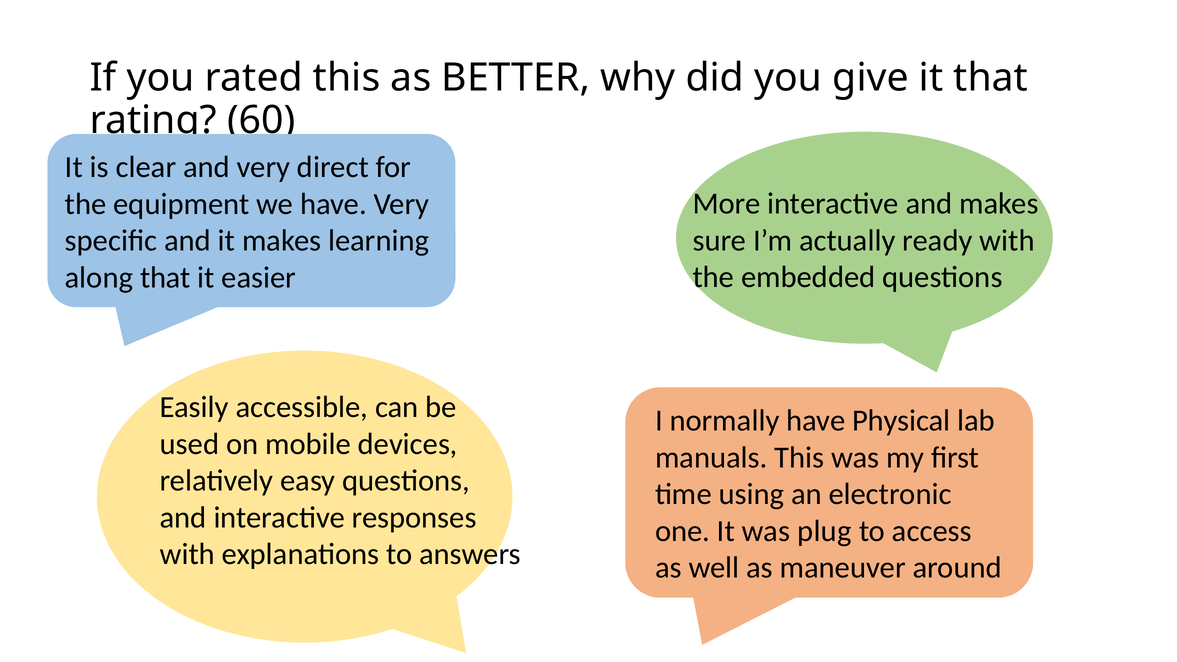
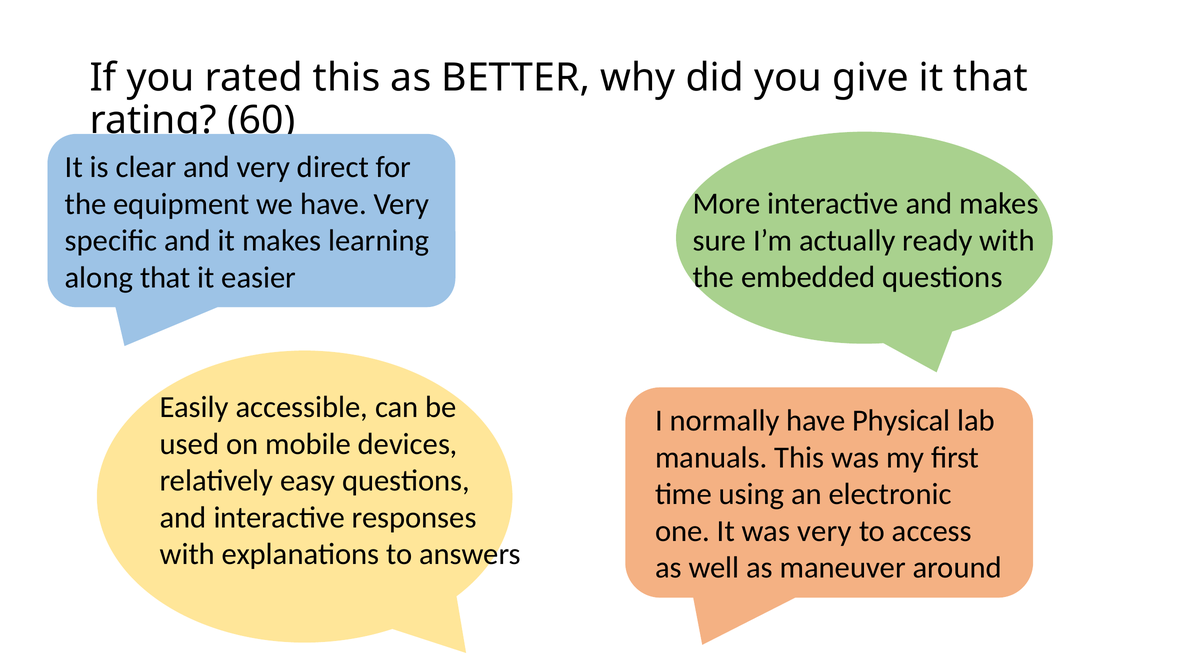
was plug: plug -> very
